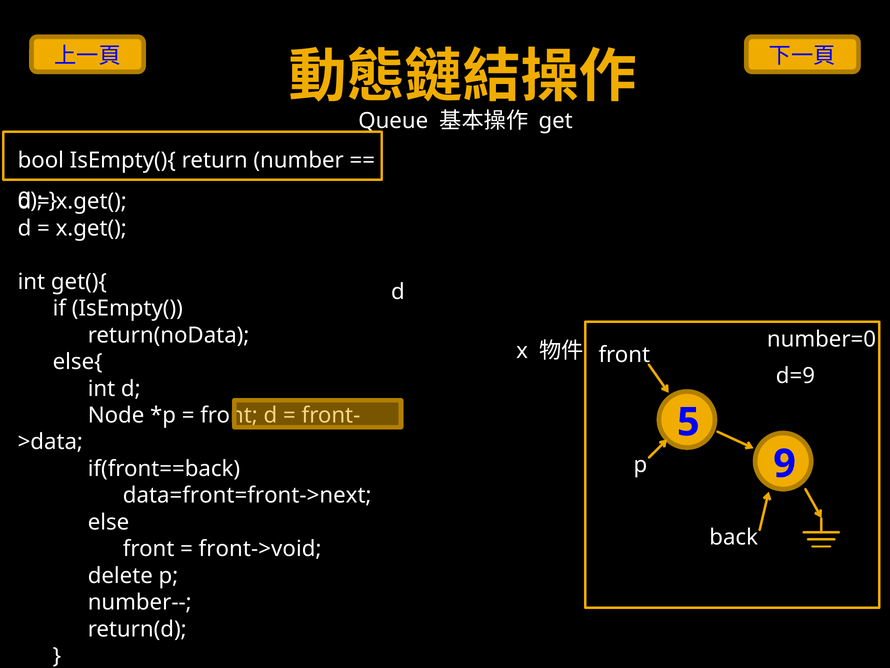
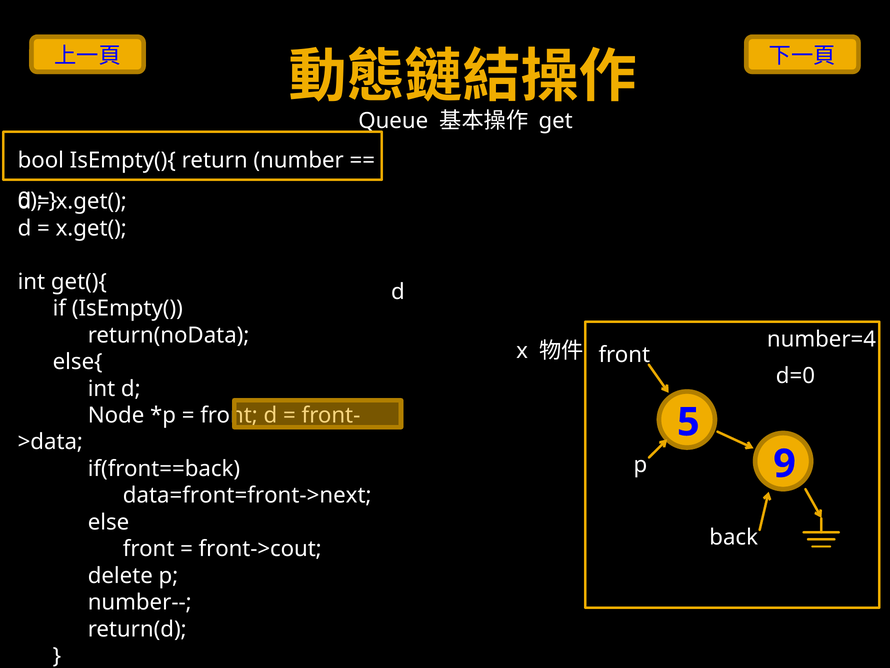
number=0: number=0 -> number=4
d=9: d=9 -> d=0
front->void: front->void -> front->cout
